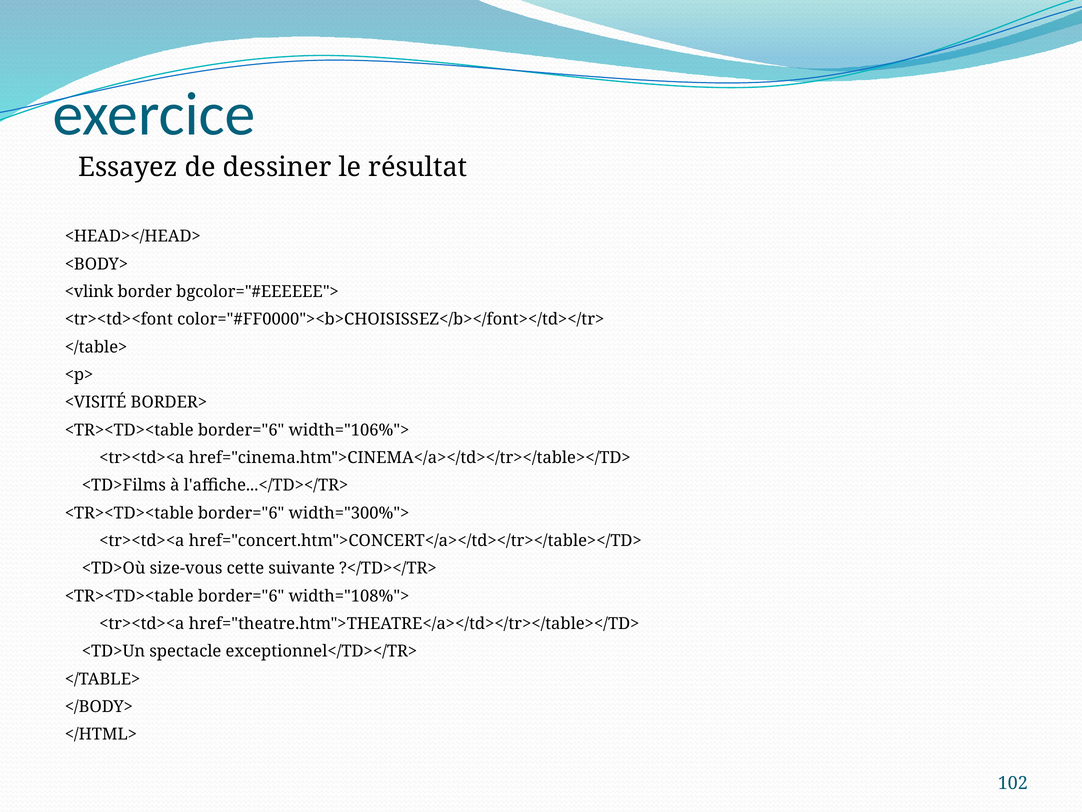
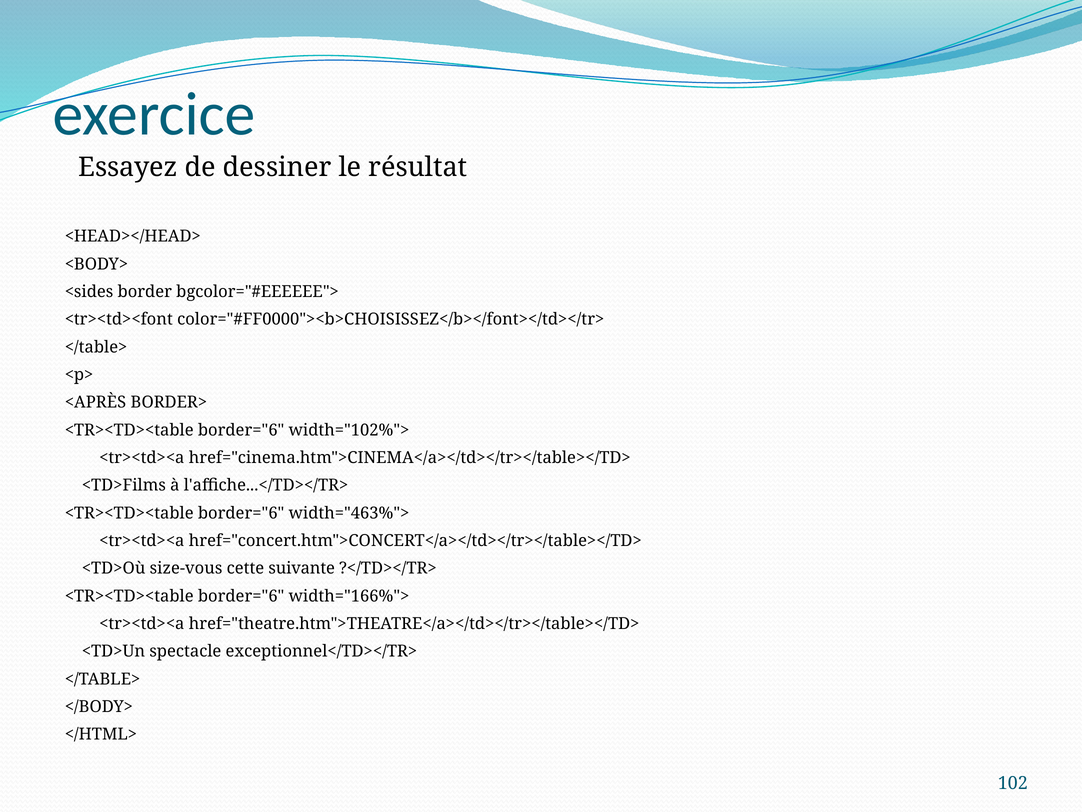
<vlink: <vlink -> <sides
<VISITÉ: <VISITÉ -> <APRÈS
width="106%">: width="106%"> -> width="102%">
width="300%">: width="300%"> -> width="463%">
width="108%">: width="108%"> -> width="166%">
